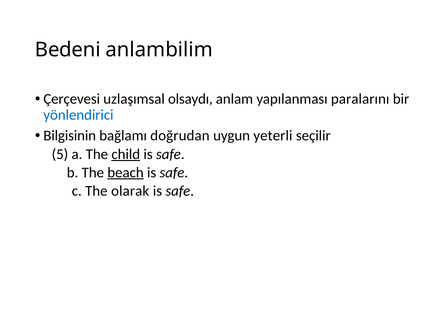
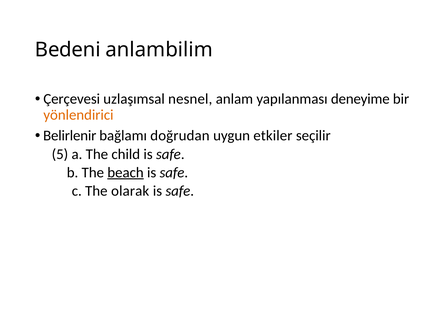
olsaydı: olsaydı -> nesnel
paralarını: paralarını -> deneyime
yönlendirici colour: blue -> orange
Bilgisinin: Bilgisinin -> Belirlenir
yeterli: yeterli -> etkiler
child underline: present -> none
